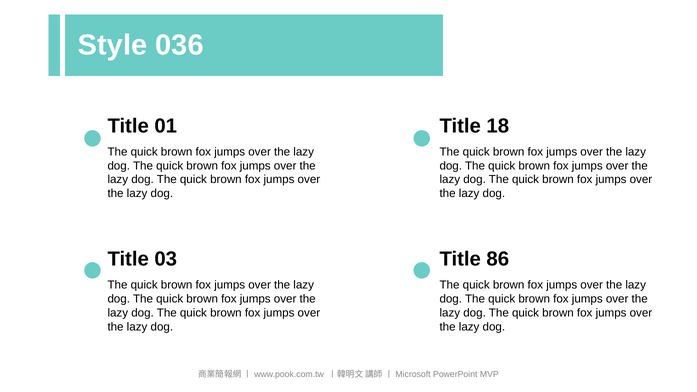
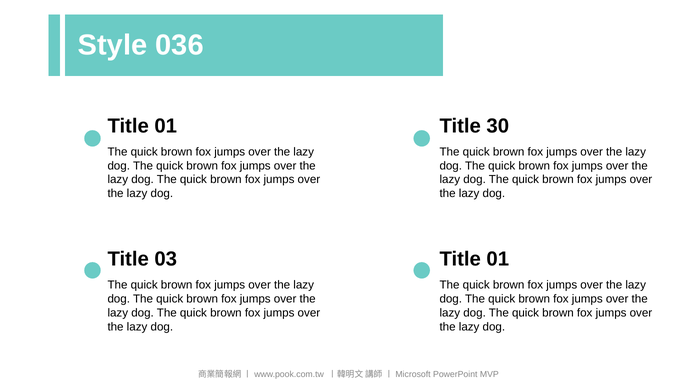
18: 18 -> 30
86 at (498, 259): 86 -> 01
